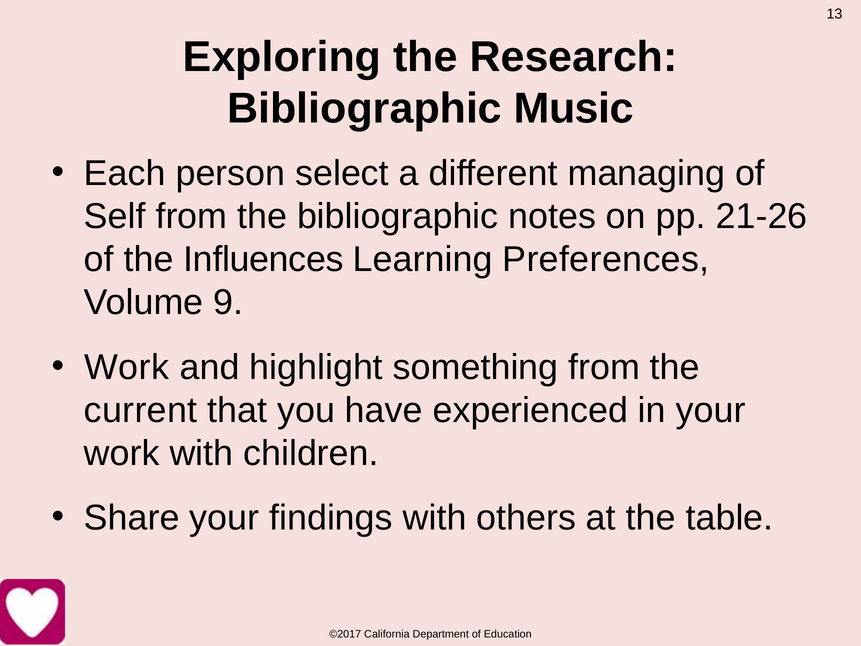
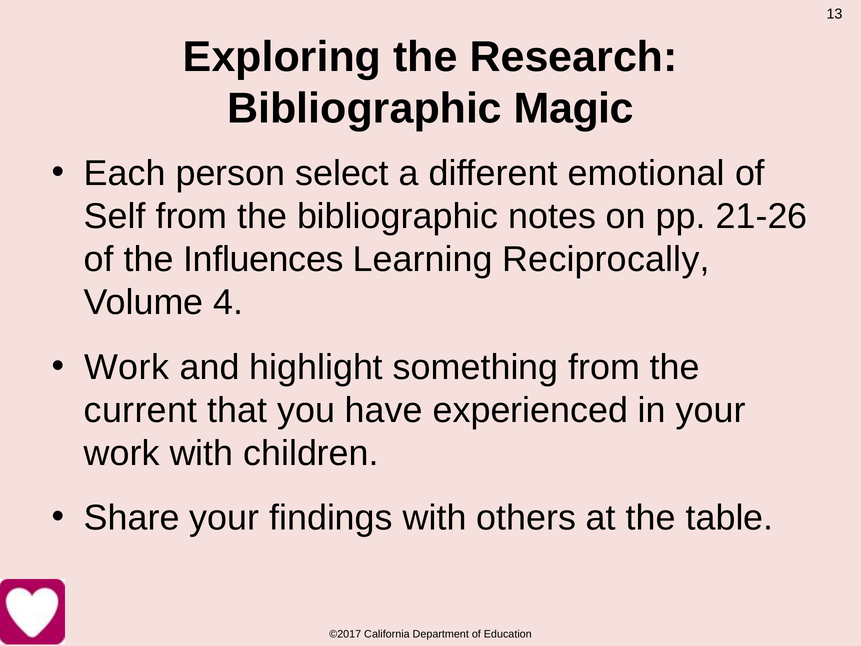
Music: Music -> Magic
managing: managing -> emotional
Preferences: Preferences -> Reciprocally
9: 9 -> 4
